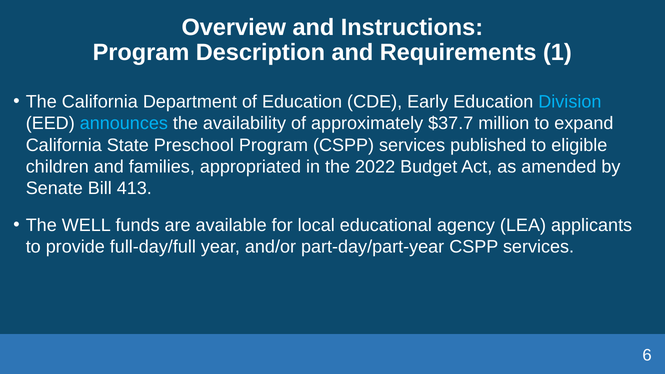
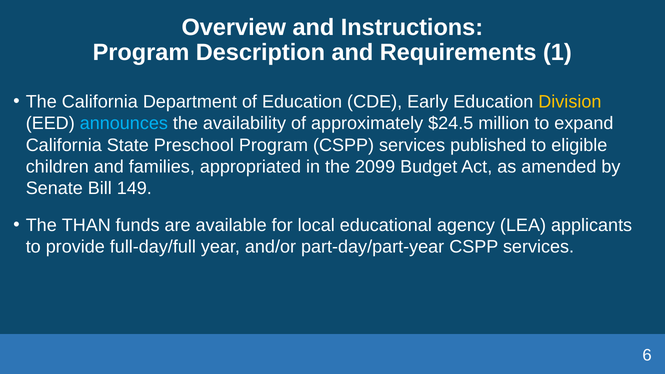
Division colour: light blue -> yellow
$37.7: $37.7 -> $24.5
2022: 2022 -> 2099
413: 413 -> 149
WELL: WELL -> THAN
